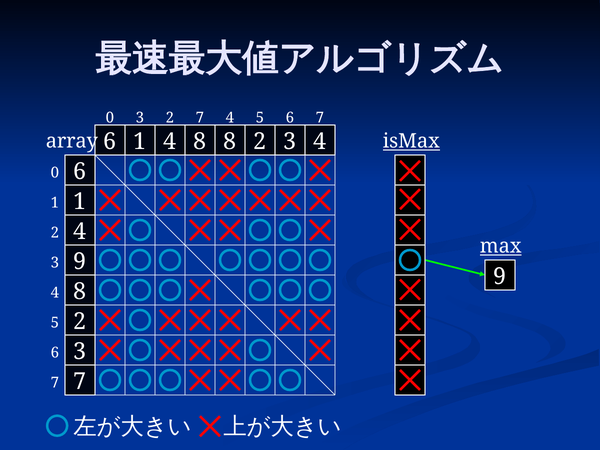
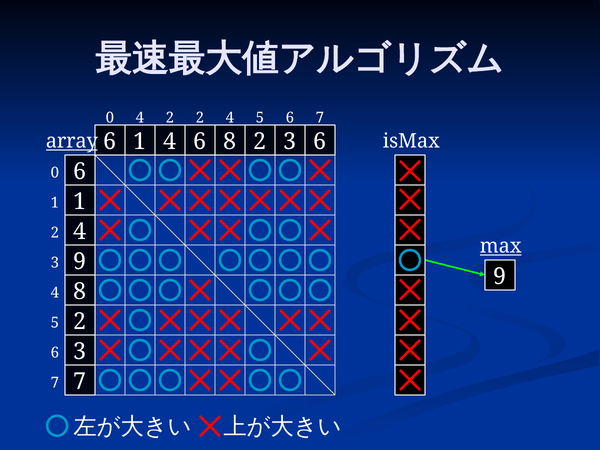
0 3: 3 -> 4
2 7: 7 -> 2
4 8: 8 -> 6
6 3 4: 4 -> 6
array underline: none -> present
isMax underline: present -> none
